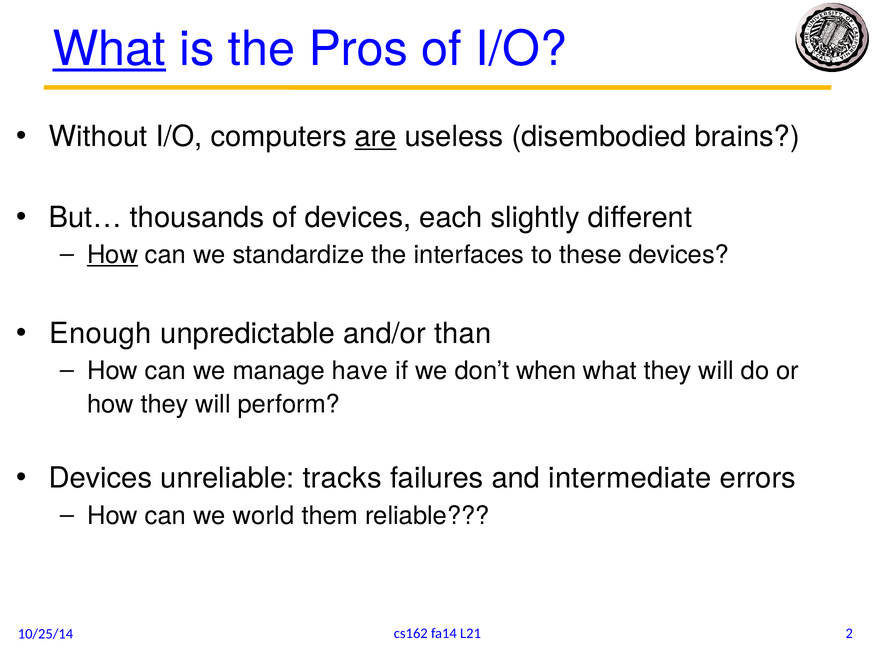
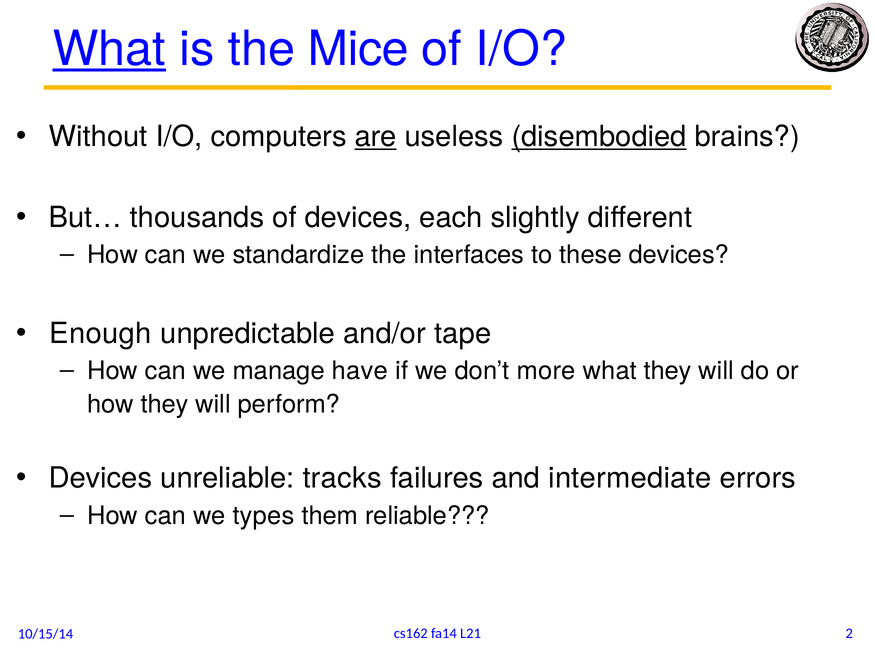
Pros: Pros -> Mice
disembodied underline: none -> present
How at (113, 255) underline: present -> none
than: than -> tape
when: when -> more
world: world -> types
10/25/14: 10/25/14 -> 10/15/14
